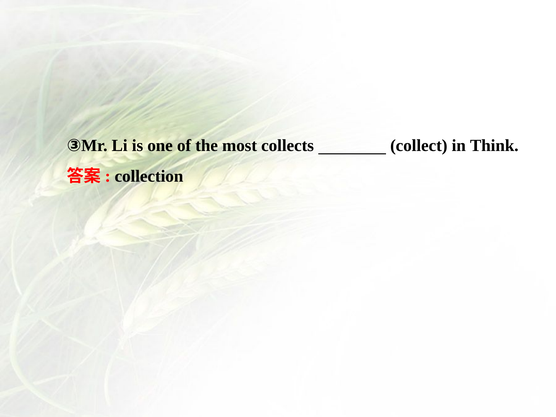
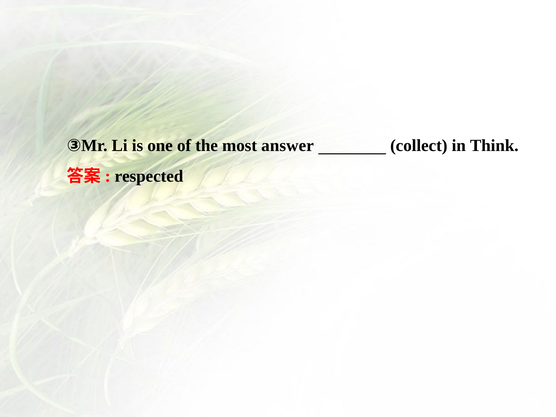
collects: collects -> answer
collection: collection -> respected
